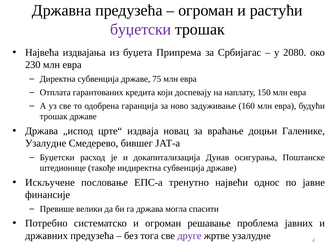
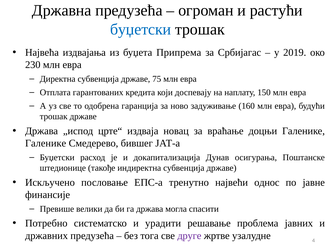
буџетски at (141, 29) colour: purple -> blue
2080: 2080 -> 2019
Узалудне at (46, 143): Узалудне -> Галенике
Искључене: Искључене -> Искључено
и огроман: огроман -> урадити
